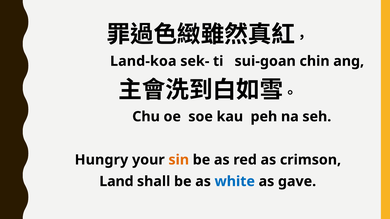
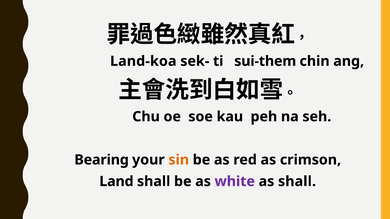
sui-goan: sui-goan -> sui-them
Hungry: Hungry -> Bearing
white colour: blue -> purple
as gave: gave -> shall
